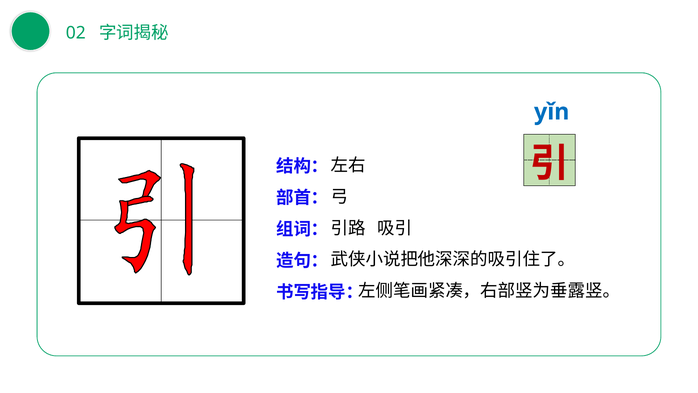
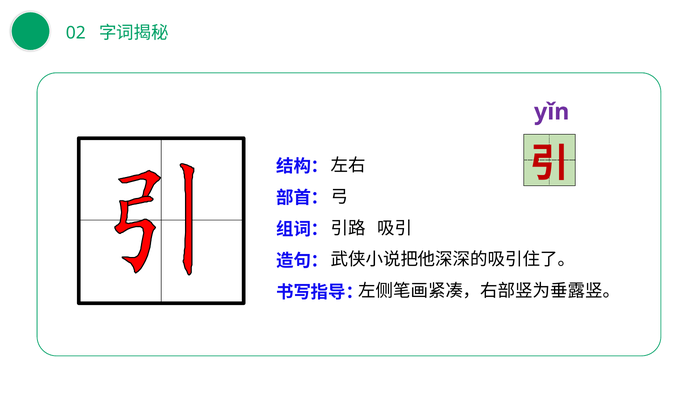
yǐn colour: blue -> purple
